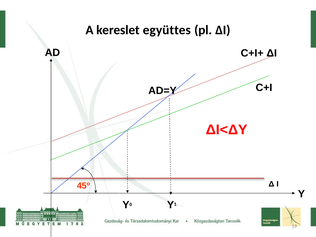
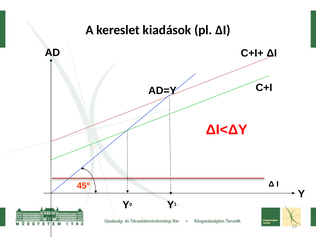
együttes: együttes -> kiadások
